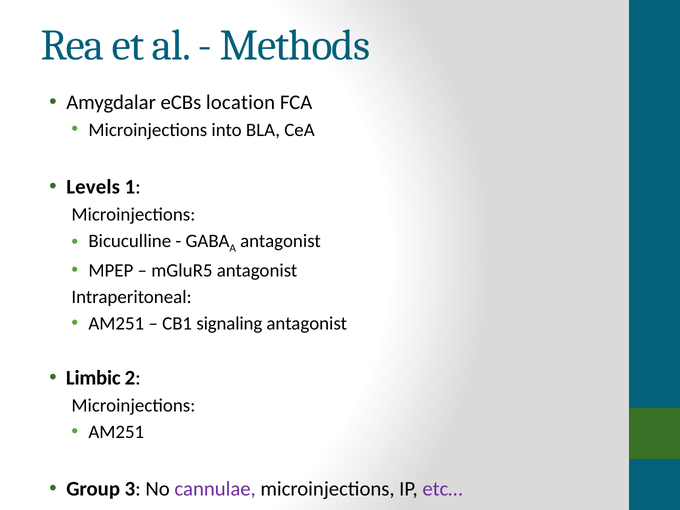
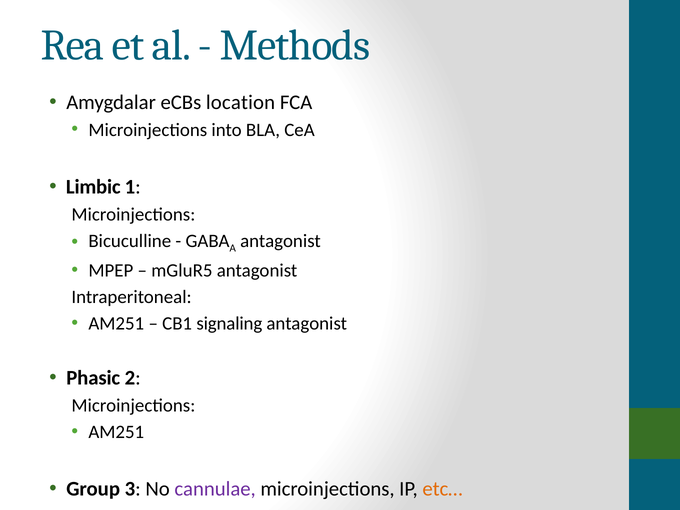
Levels: Levels -> Limbic
Limbic: Limbic -> Phasic
etc… colour: purple -> orange
